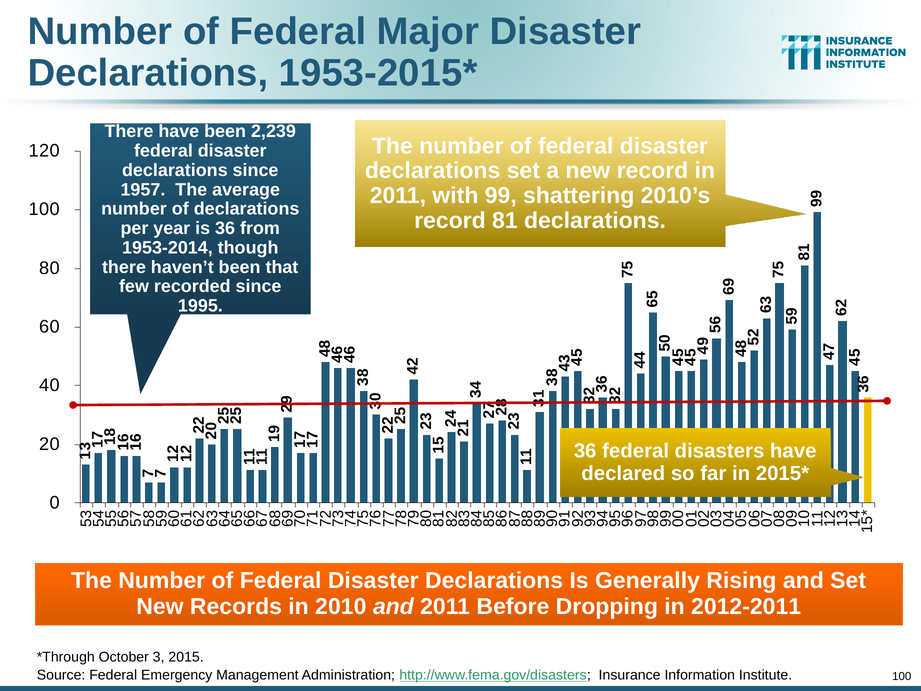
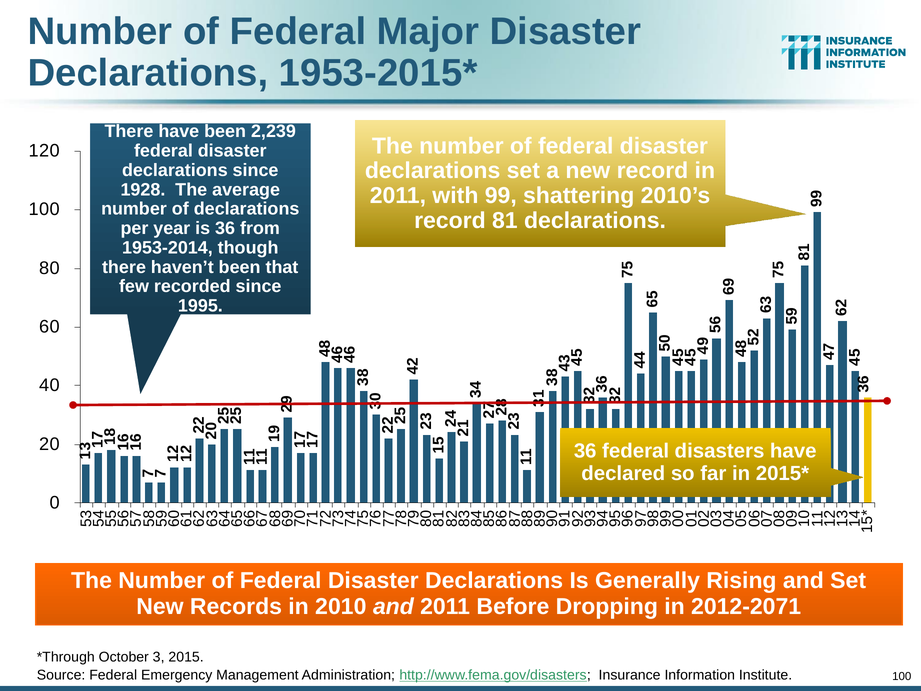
1957: 1957 -> 1928
2012-2011: 2012-2011 -> 2012-2071
